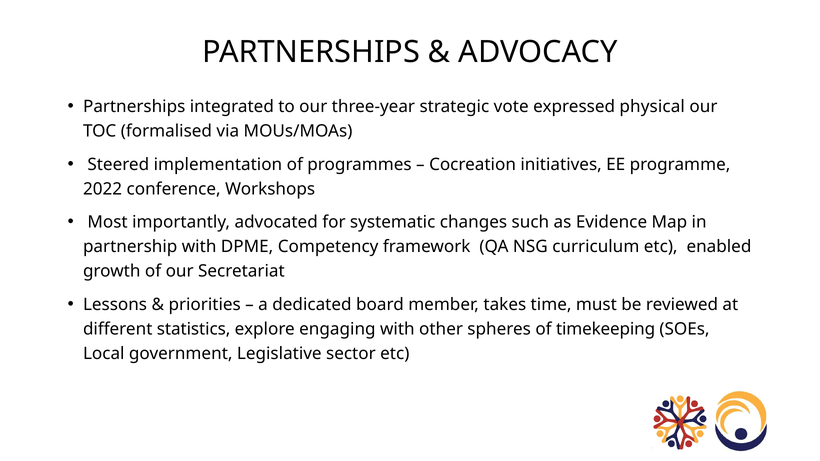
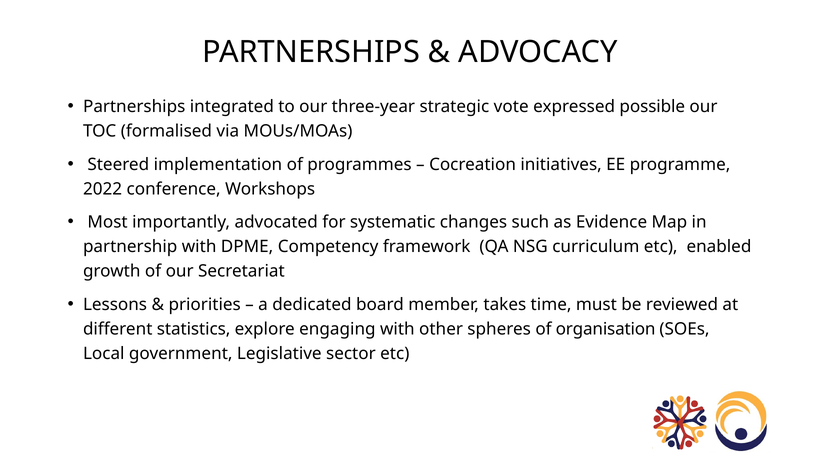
physical: physical -> possible
timekeeping: timekeeping -> organisation
